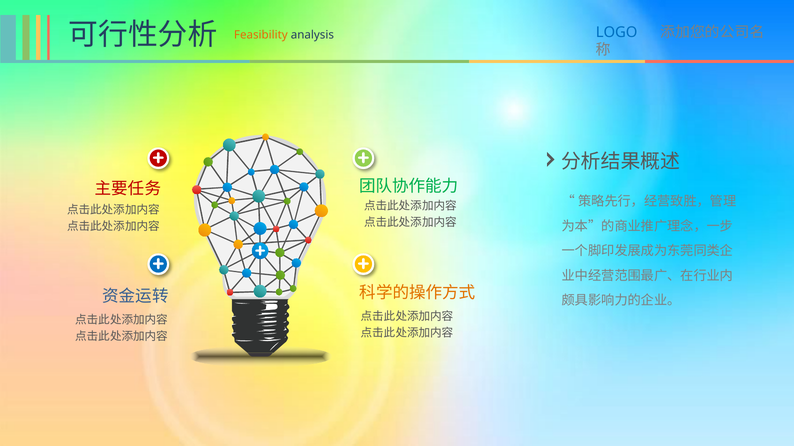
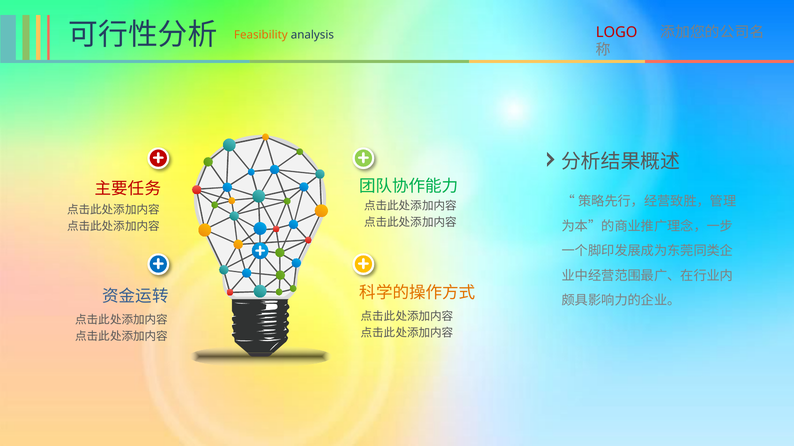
LOGO colour: blue -> red
